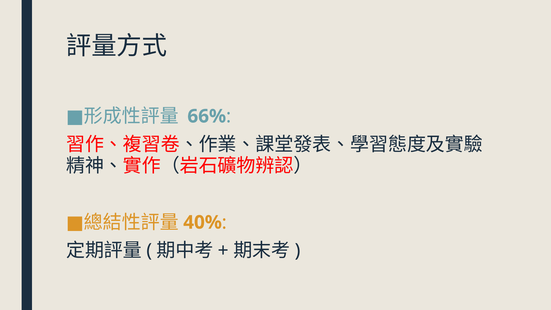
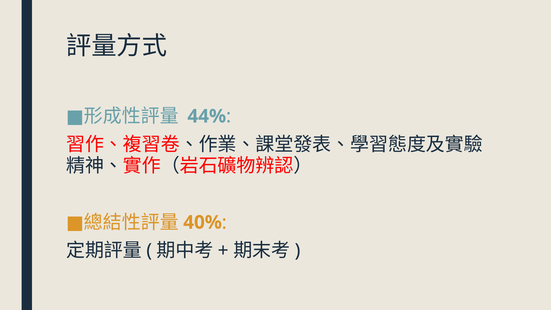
66%: 66% -> 44%
